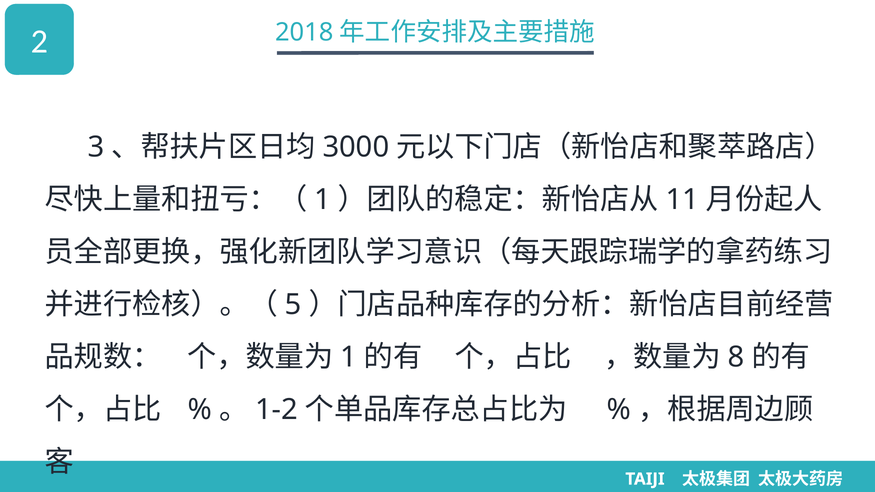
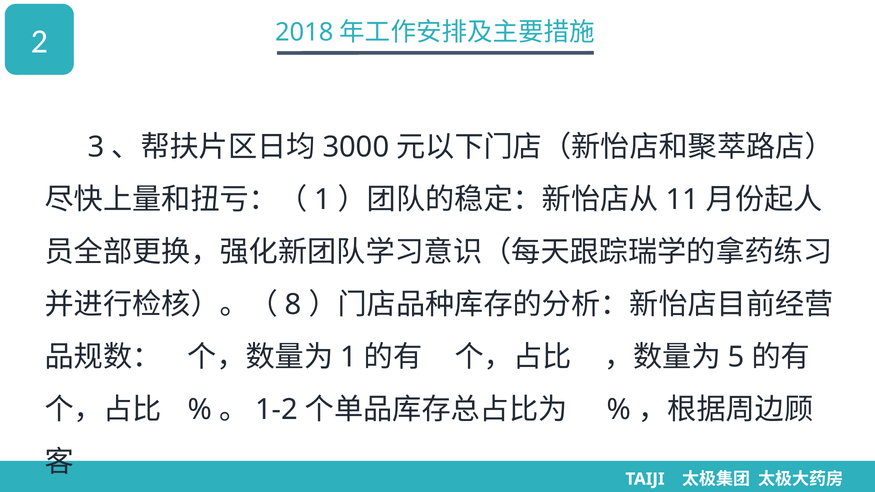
5: 5 -> 8
8: 8 -> 5
